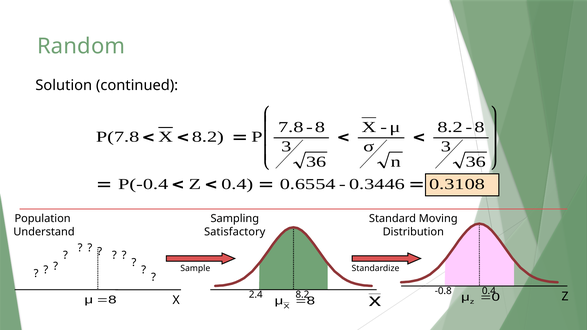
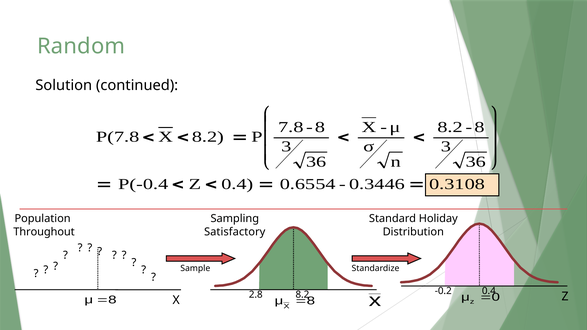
Moving: Moving -> Holiday
Understand: Understand -> Throughout
2.4: 2.4 -> 2.8
-0.8: -0.8 -> -0.2
